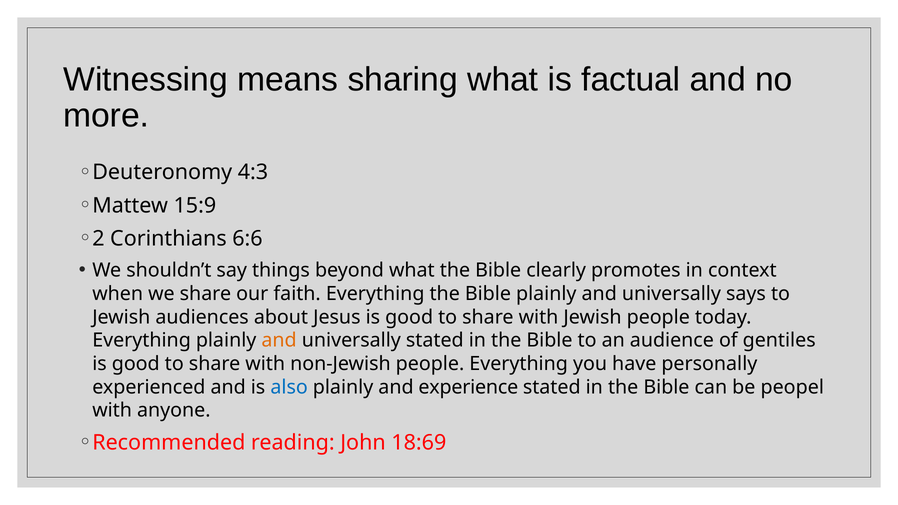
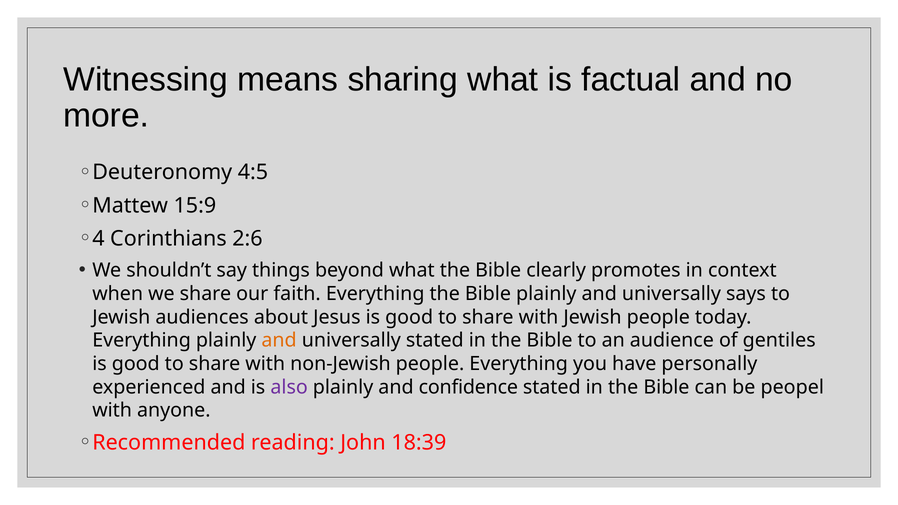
4:3: 4:3 -> 4:5
2: 2 -> 4
6:6: 6:6 -> 2:6
also colour: blue -> purple
experience: experience -> confidence
18:69: 18:69 -> 18:39
